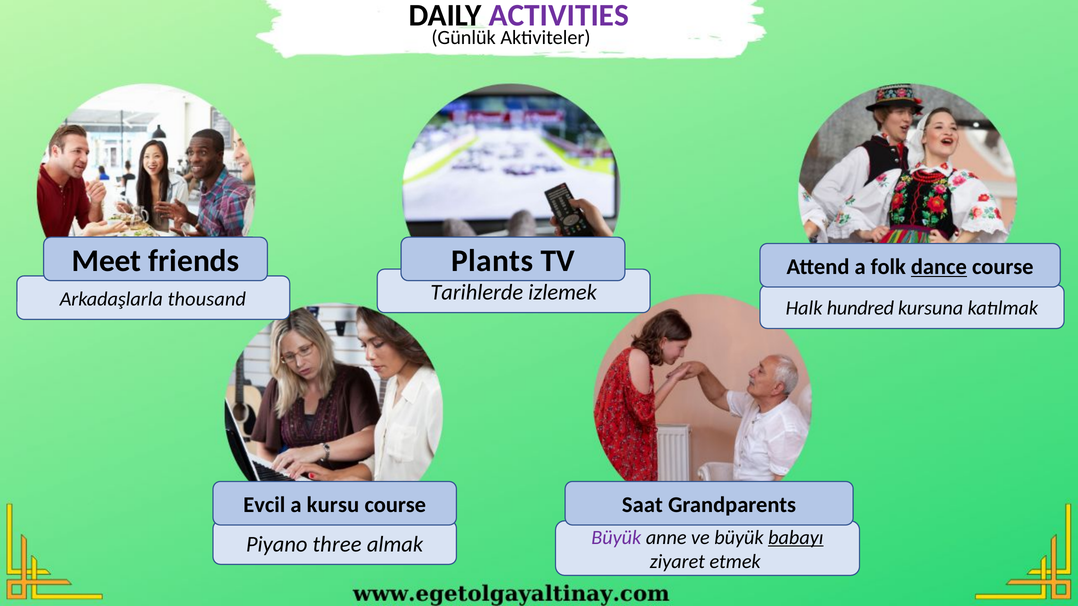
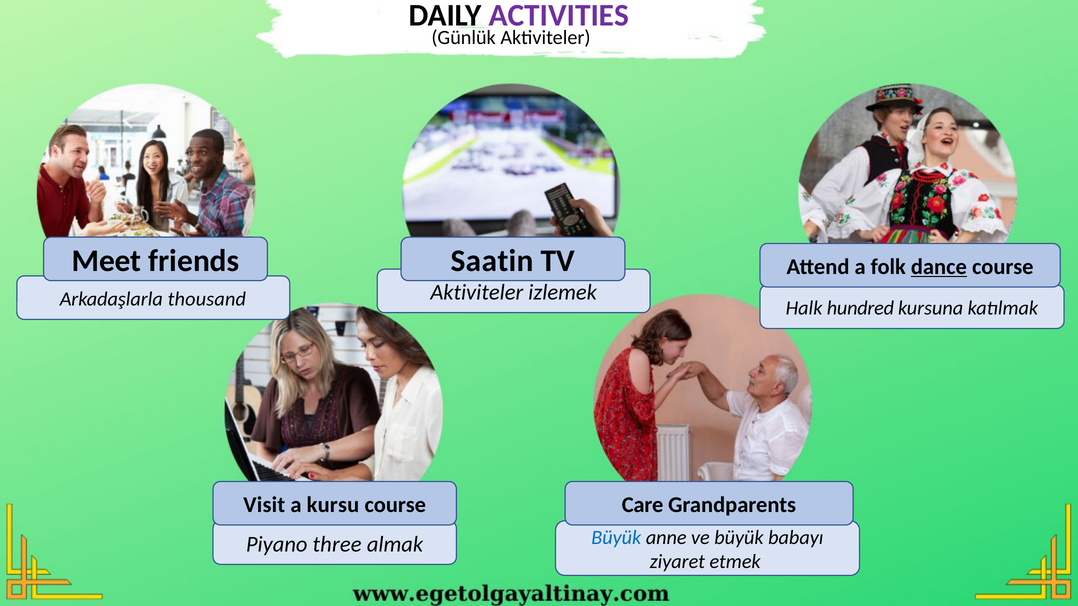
Plants: Plants -> Saatin
Tarihlerde at (477, 293): Tarihlerde -> Aktiviteler
Evcil: Evcil -> Visit
Saat: Saat -> Care
Büyük at (616, 538) colour: purple -> blue
babayı underline: present -> none
